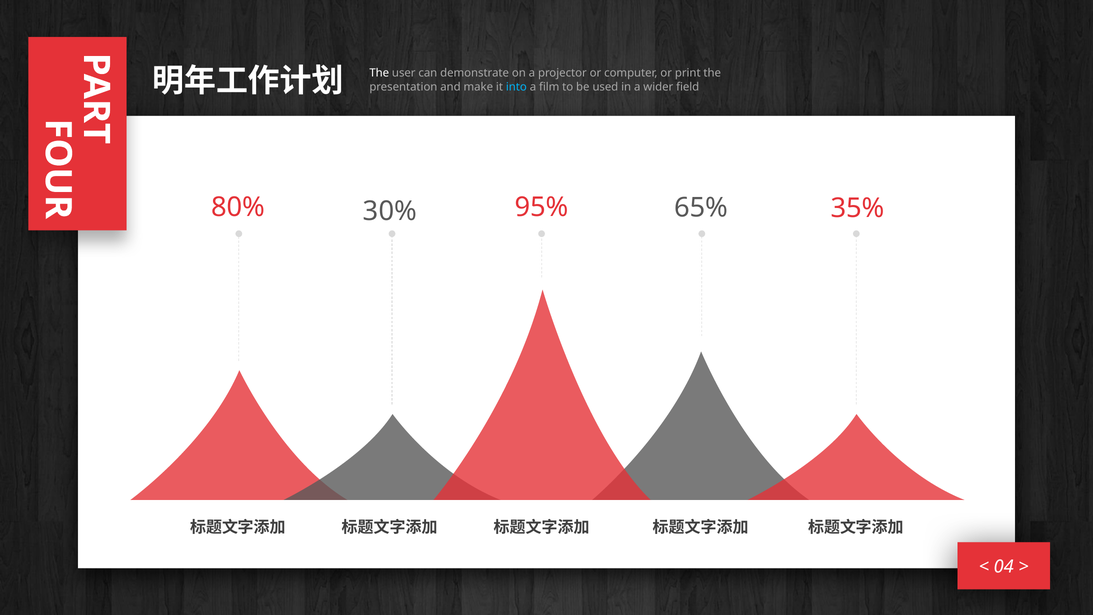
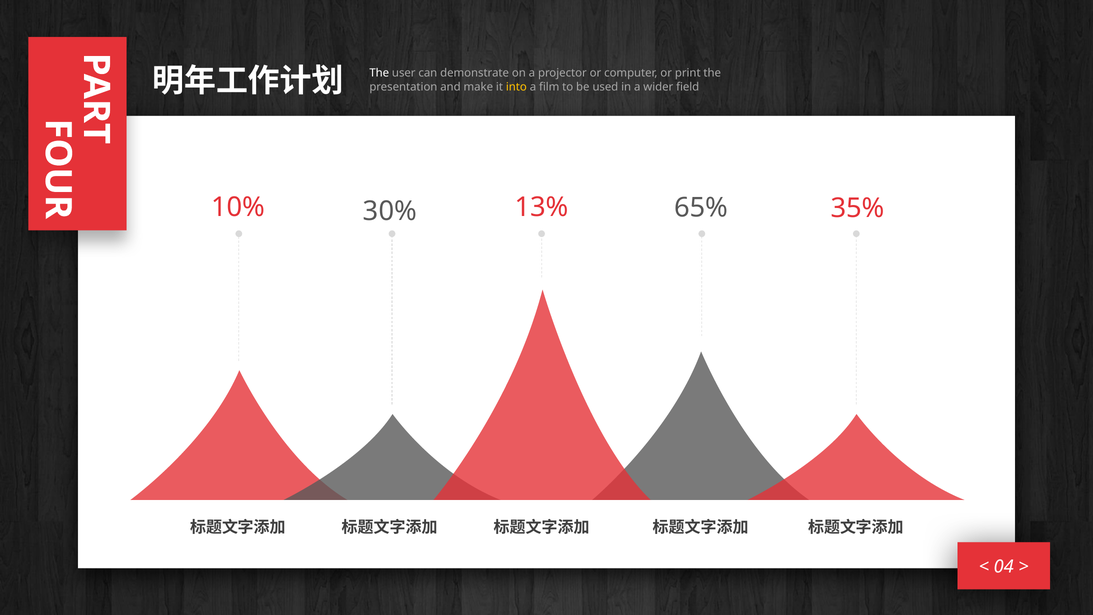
into colour: light blue -> yellow
95%: 95% -> 13%
80%: 80% -> 10%
